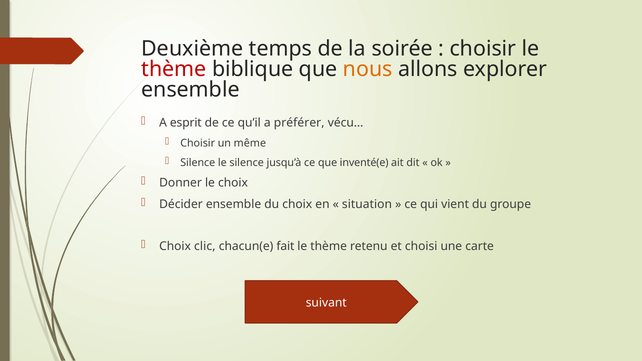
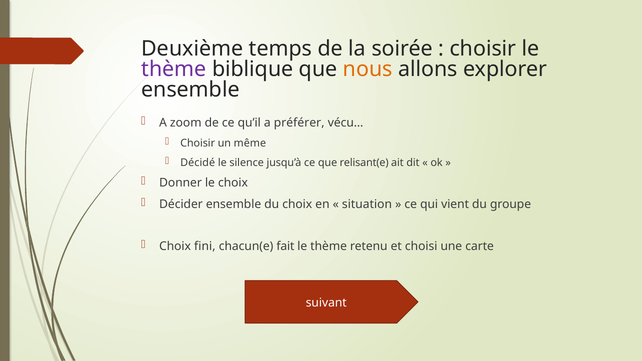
thème at (174, 69) colour: red -> purple
esprit: esprit -> zoom
Silence at (198, 163): Silence -> Décidé
inventé(e: inventé(e -> relisant(e
clic: clic -> fini
